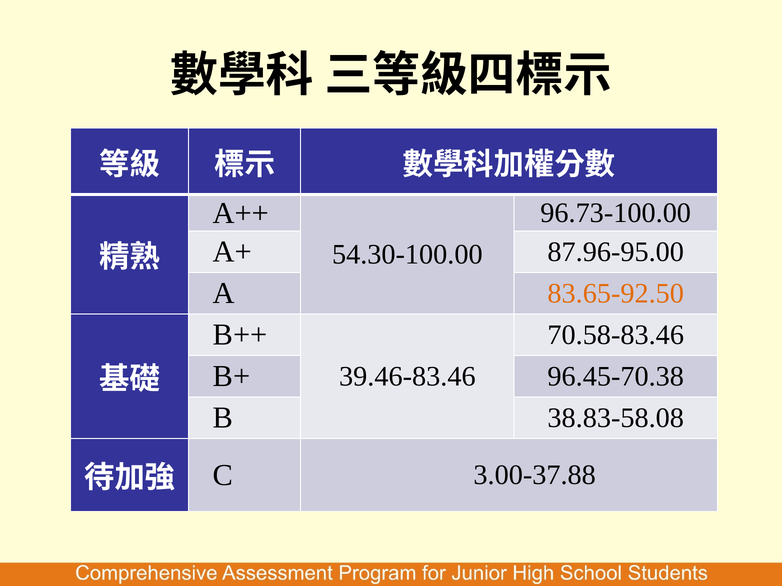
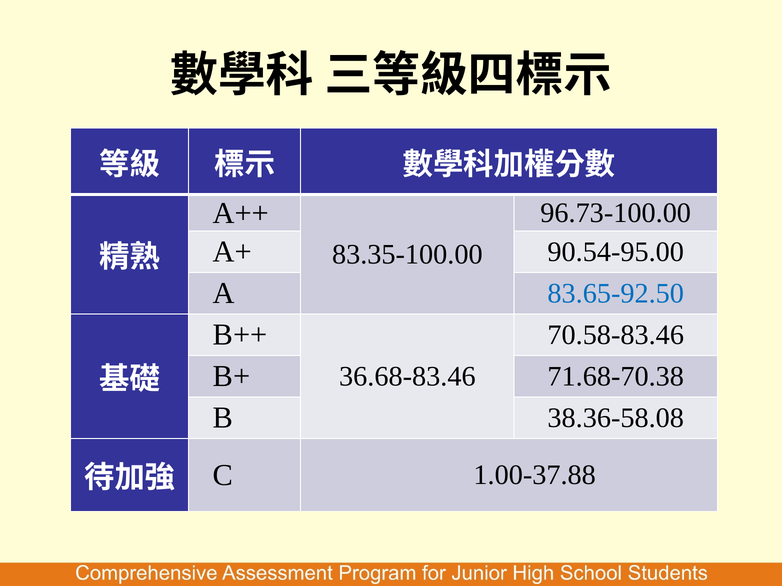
87.96-95.00: 87.96-95.00 -> 90.54-95.00
54.30-100.00: 54.30-100.00 -> 83.35-100.00
83.65-92.50 colour: orange -> blue
96.45-70.38: 96.45-70.38 -> 71.68-70.38
39.46-83.46: 39.46-83.46 -> 36.68-83.46
38.83-58.08: 38.83-58.08 -> 38.36-58.08
3.00-37.88: 3.00-37.88 -> 1.00-37.88
